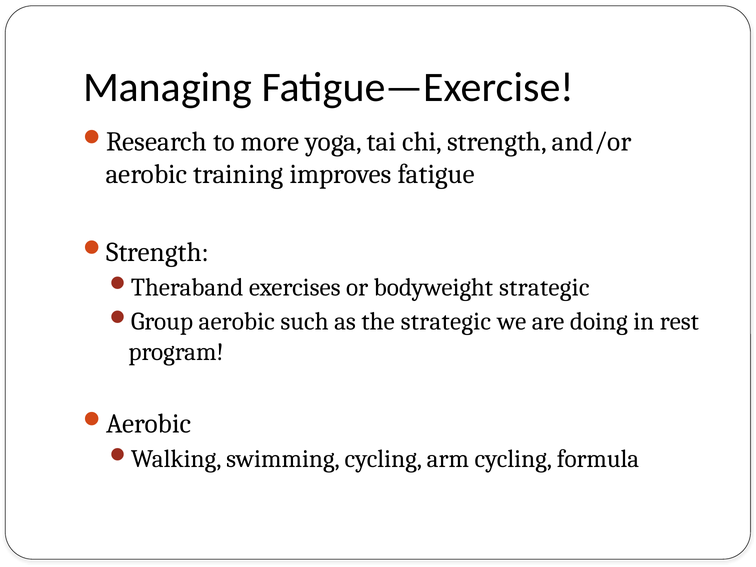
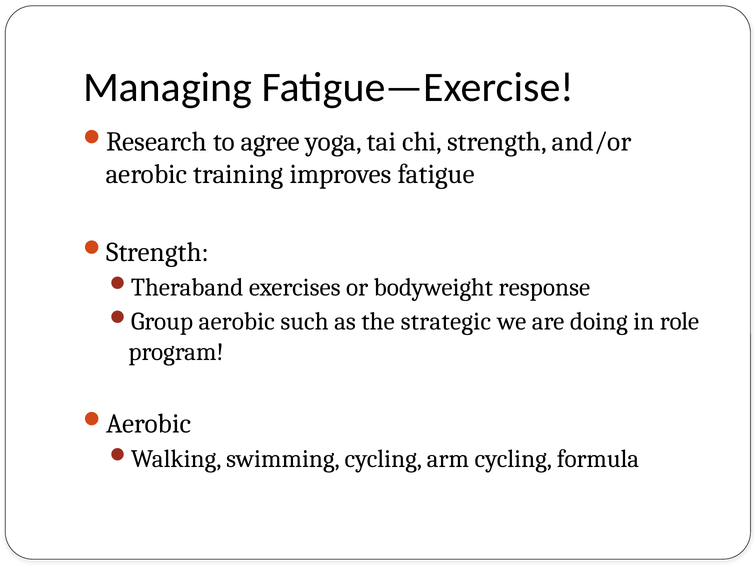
more: more -> agree
bodyweight strategic: strategic -> response
rest: rest -> role
